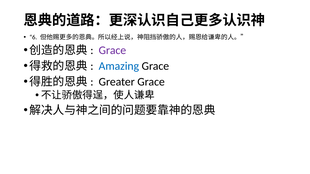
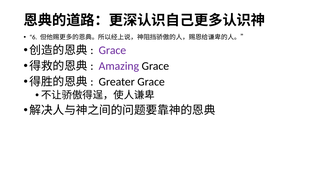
Amazing colour: blue -> purple
